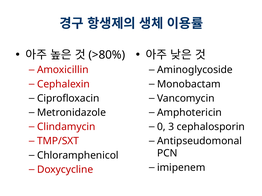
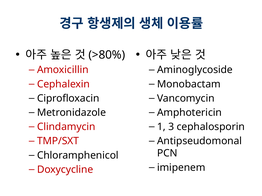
0: 0 -> 1
